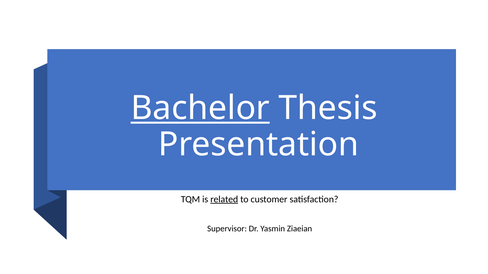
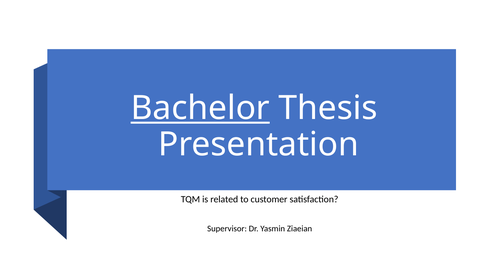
related underline: present -> none
